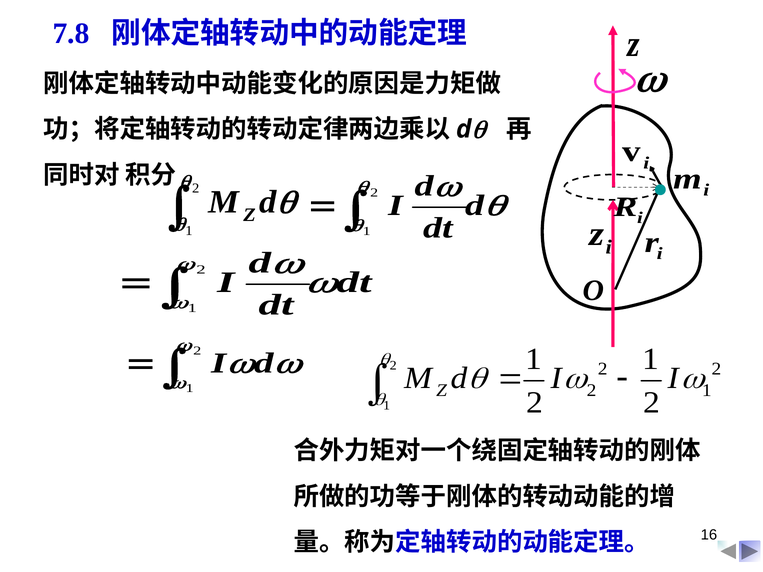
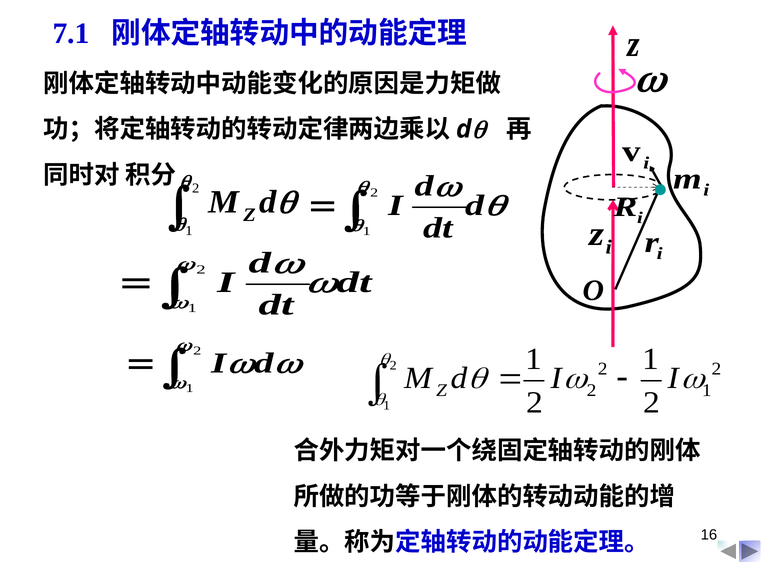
7.8: 7.8 -> 7.1
